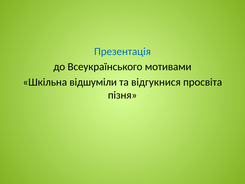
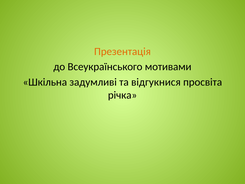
Презентація colour: blue -> orange
відшуміли: відшуміли -> задумливі
пізня: пізня -> річка
